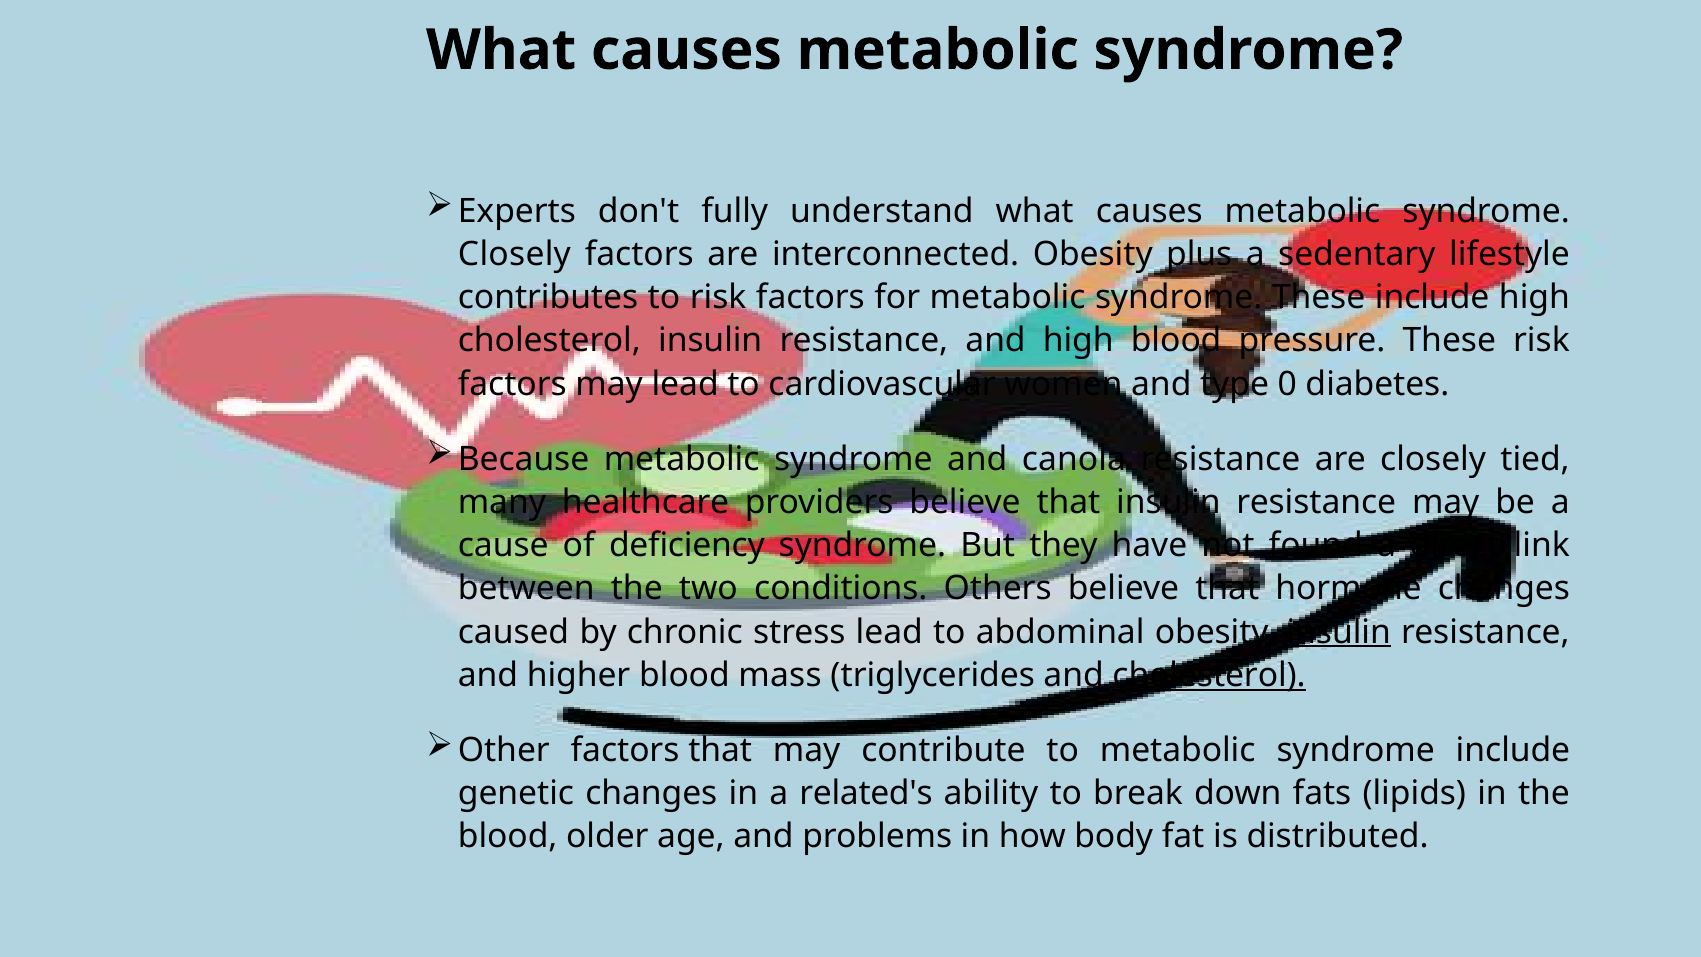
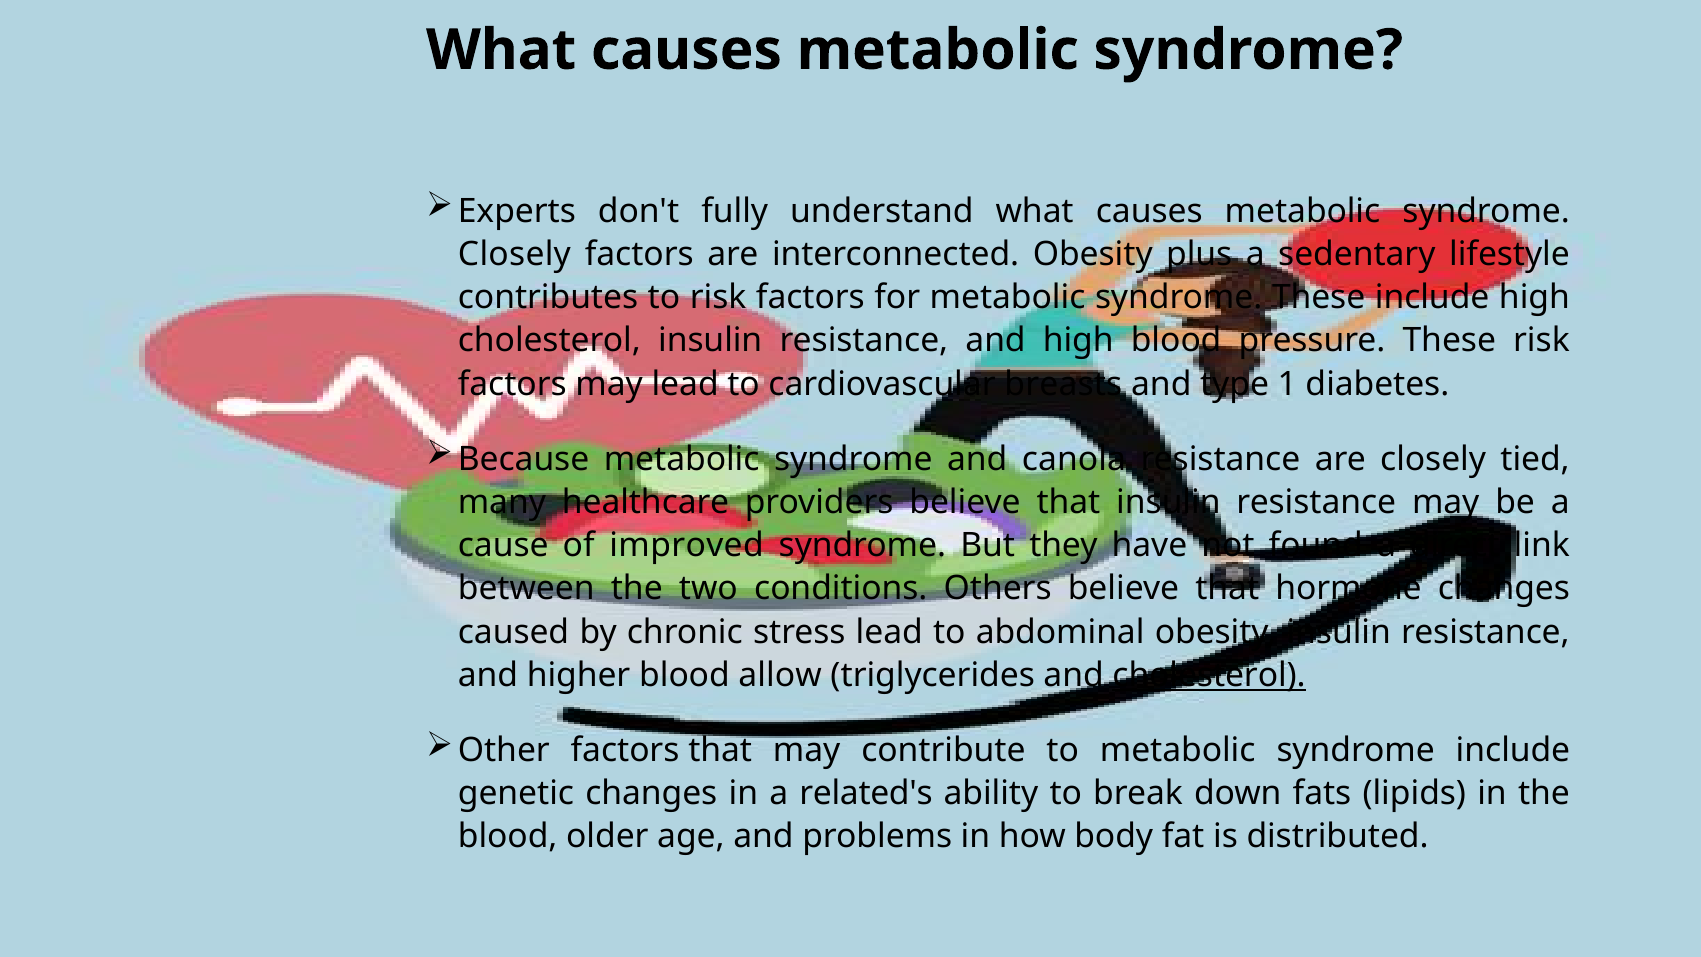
women: women -> breasts
0: 0 -> 1
deficiency: deficiency -> improved
insulin at (1339, 632) underline: present -> none
mass: mass -> allow
